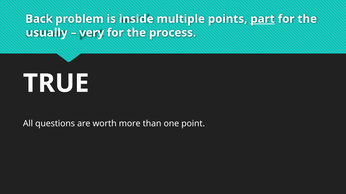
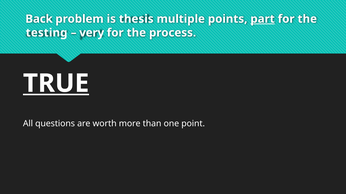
inside: inside -> thesis
usually: usually -> testing
TRUE underline: none -> present
